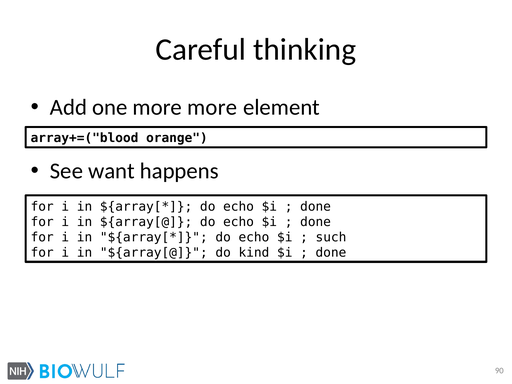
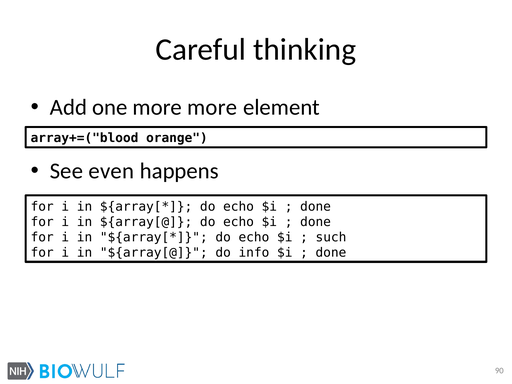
want: want -> even
kind: kind -> info
